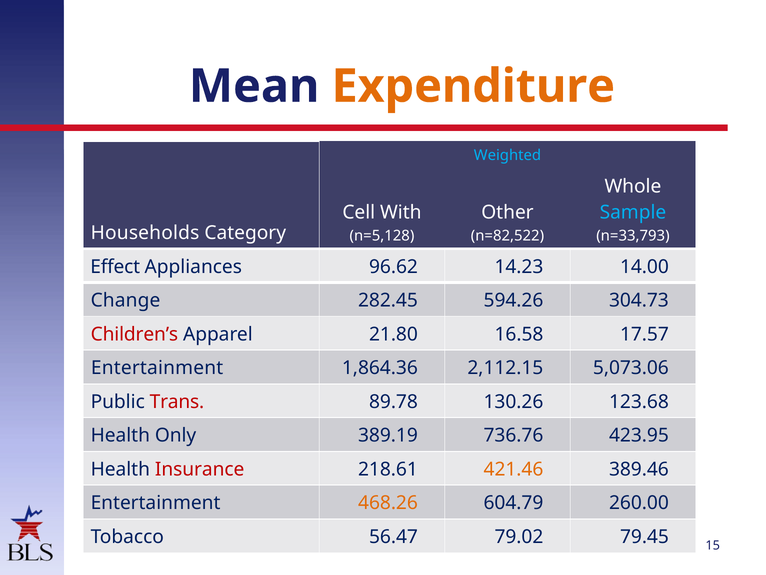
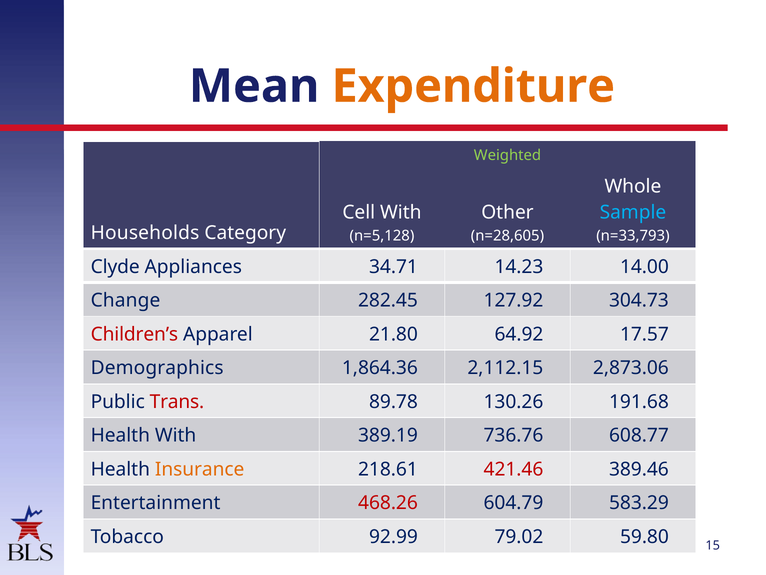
Weighted colour: light blue -> light green
n=82,522: n=82,522 -> n=28,605
Effect: Effect -> Clyde
96.62: 96.62 -> 34.71
594.26: 594.26 -> 127.92
16.58: 16.58 -> 64.92
Entertainment at (157, 368): Entertainment -> Demographics
5,073.06: 5,073.06 -> 2,873.06
123.68: 123.68 -> 191.68
Health Only: Only -> With
423.95: 423.95 -> 608.77
Insurance colour: red -> orange
421.46 colour: orange -> red
468.26 colour: orange -> red
260.00: 260.00 -> 583.29
56.47: 56.47 -> 92.99
79.45: 79.45 -> 59.80
